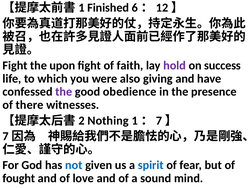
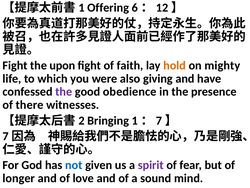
Finished: Finished -> Offering
hold colour: purple -> orange
success: success -> mighty
Nothing: Nothing -> Bringing
spirit colour: blue -> purple
fought: fought -> longer
